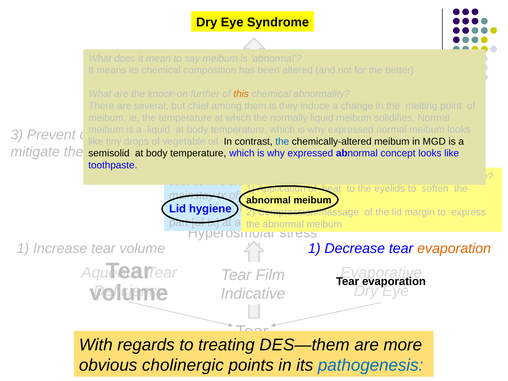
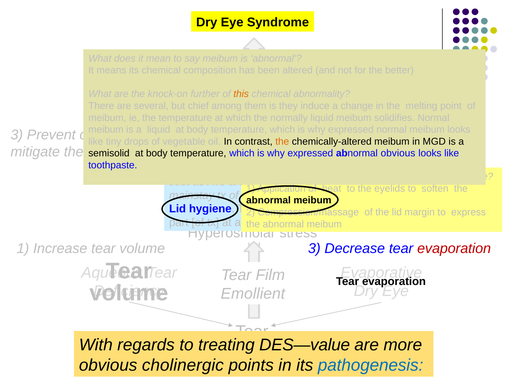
the at (282, 141) colour: blue -> orange
concept at (398, 153): concept -> obvious
volume 1: 1 -> 3
evaporation at (454, 249) colour: orange -> red
Indicative: Indicative -> Emollient
DES—them: DES—them -> DES—value
